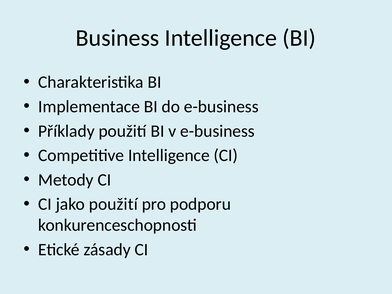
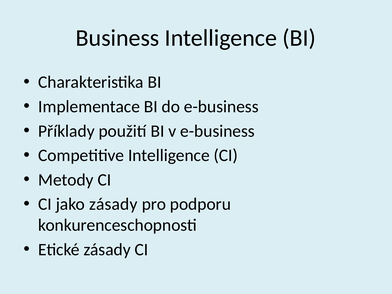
jako použití: použití -> zásady
